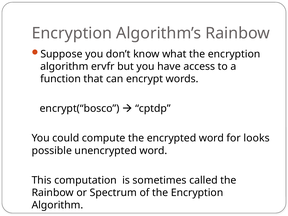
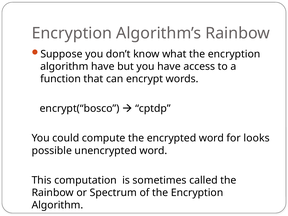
algorithm ervfr: ervfr -> have
